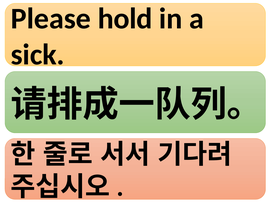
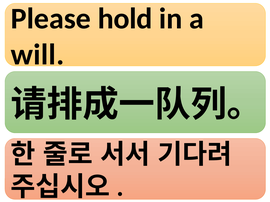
sick: sick -> will
